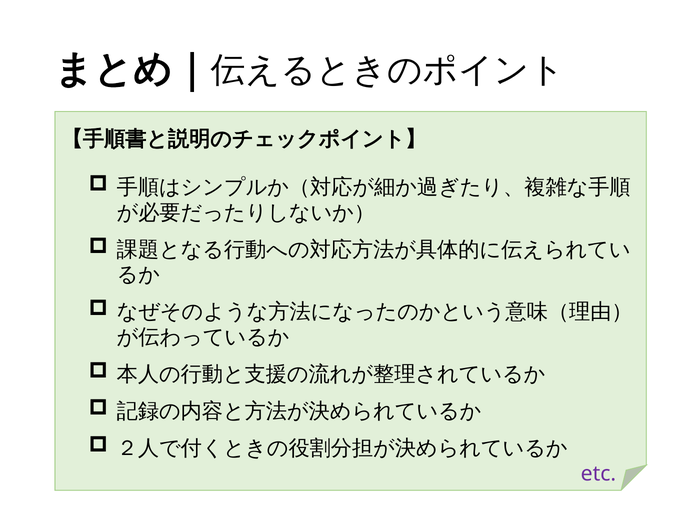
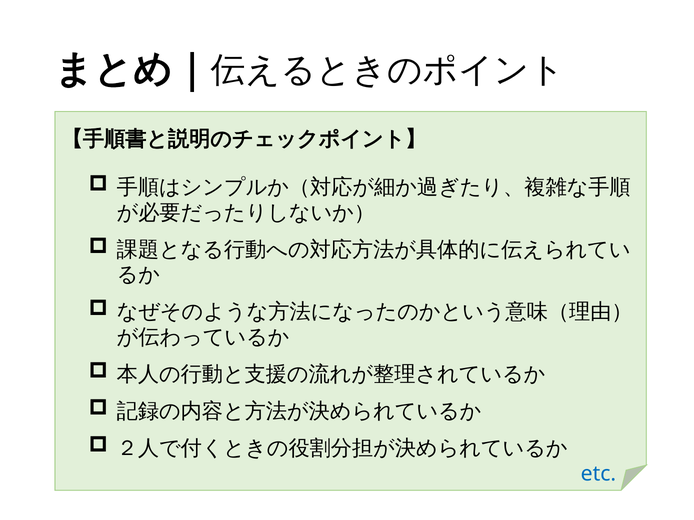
etc colour: purple -> blue
